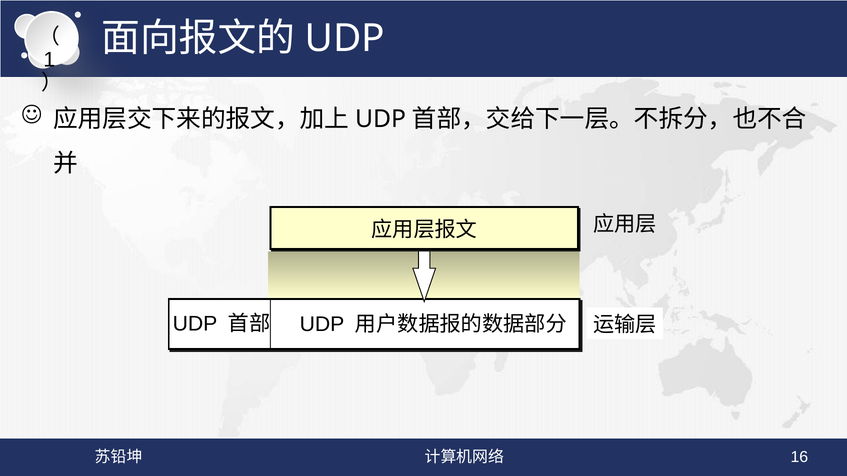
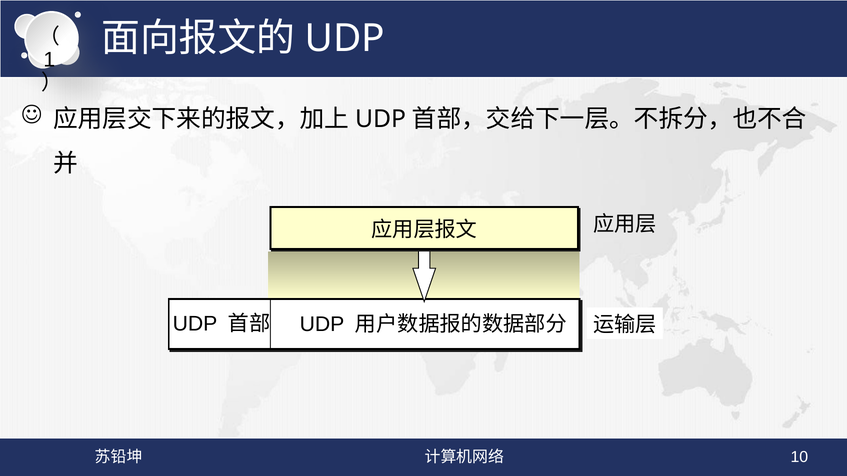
16: 16 -> 10
